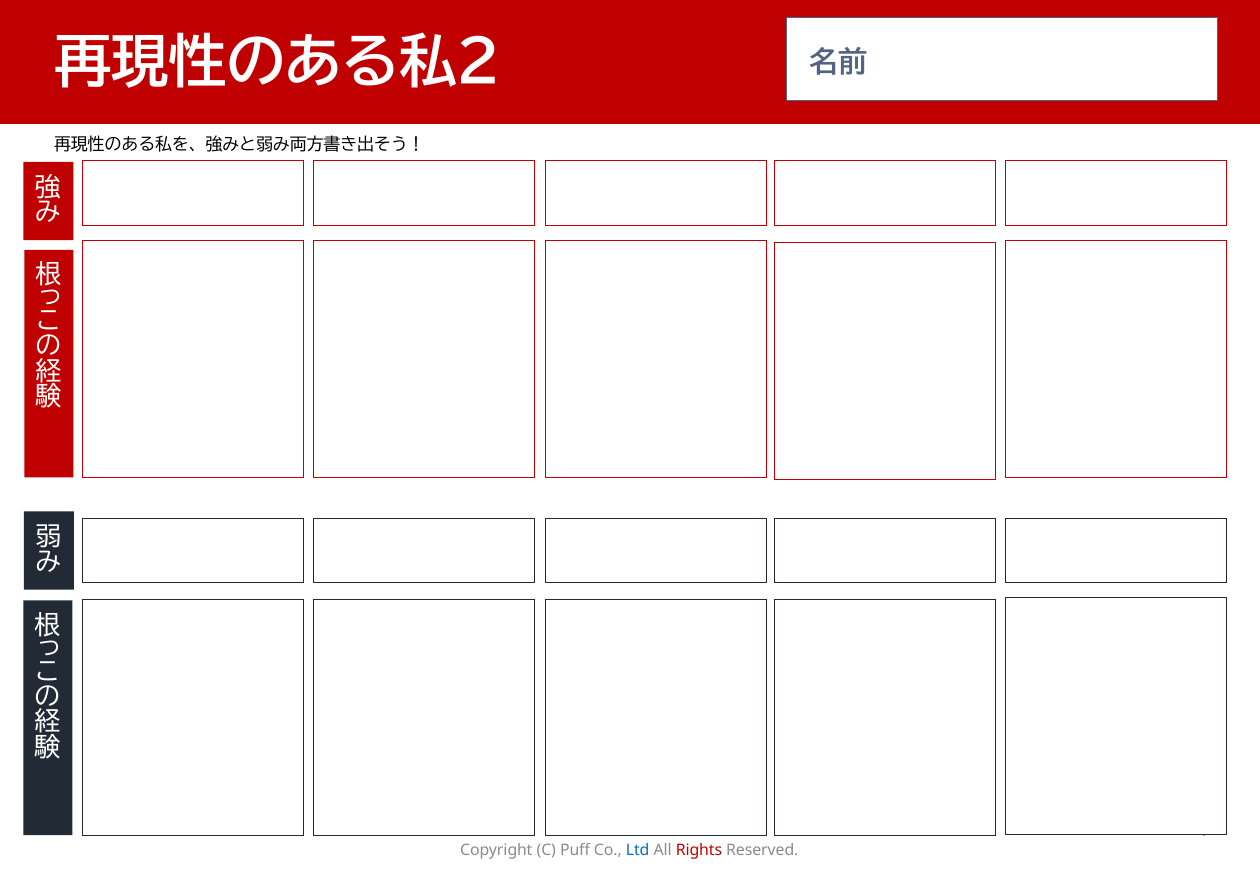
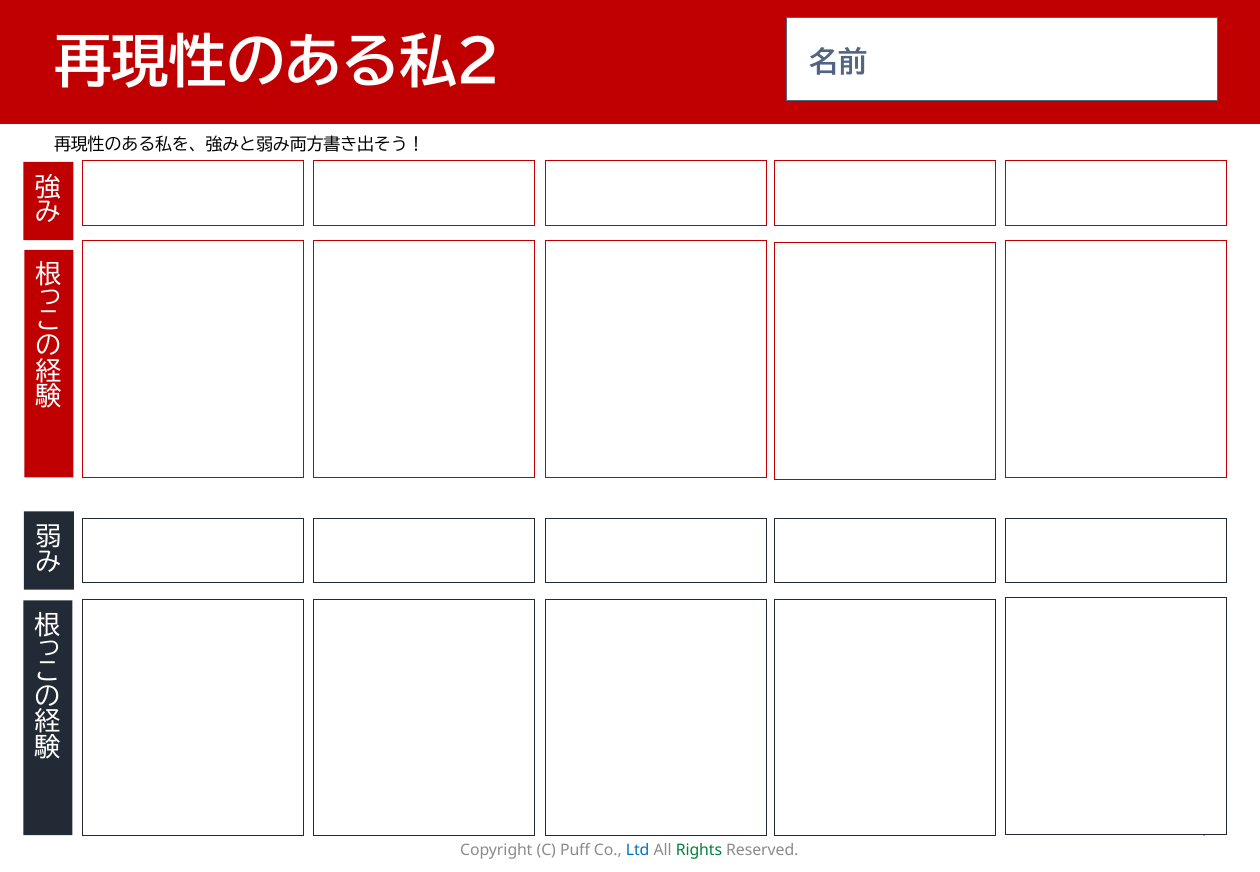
Rights colour: red -> green
